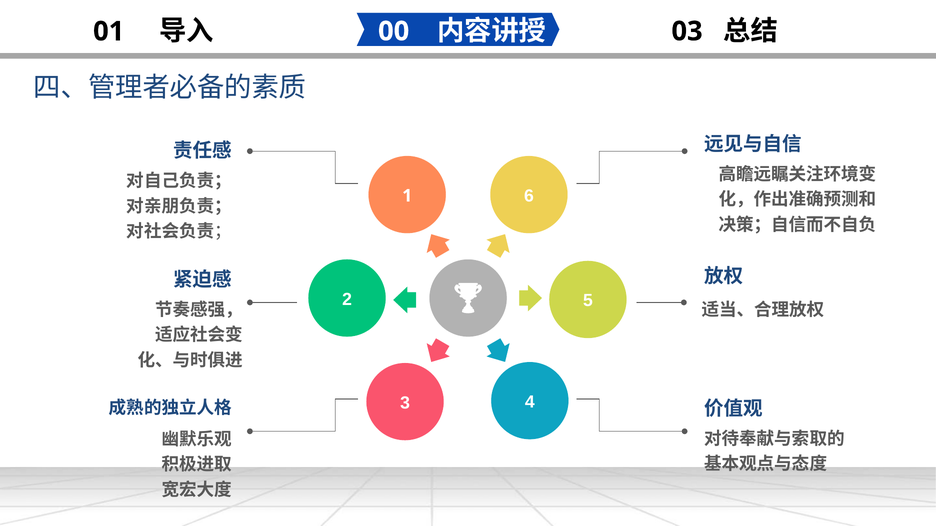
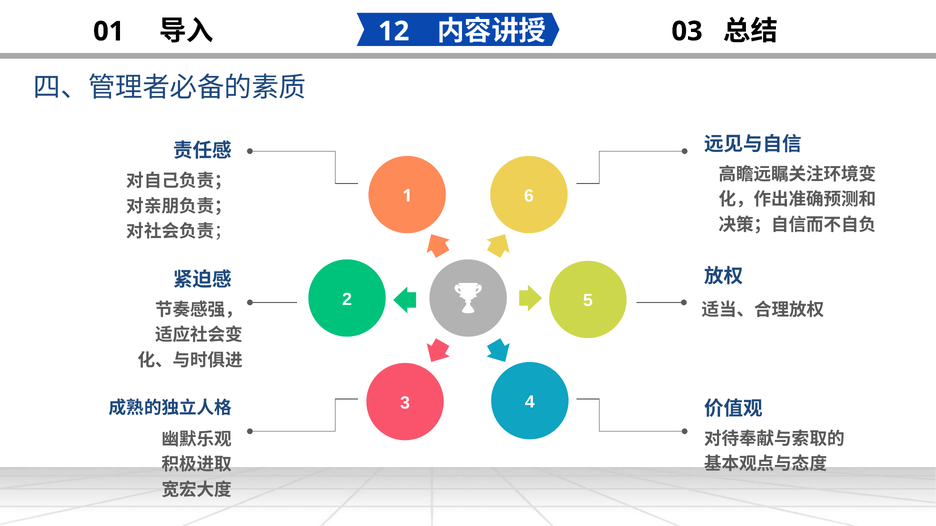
00: 00 -> 12
